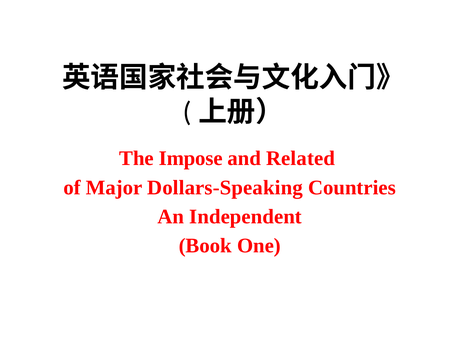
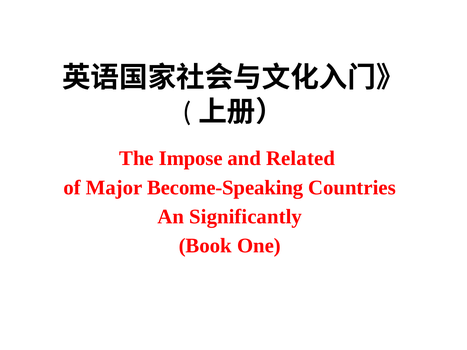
Dollars-Speaking: Dollars-Speaking -> Become-Speaking
Independent: Independent -> Significantly
